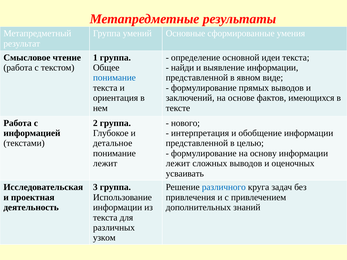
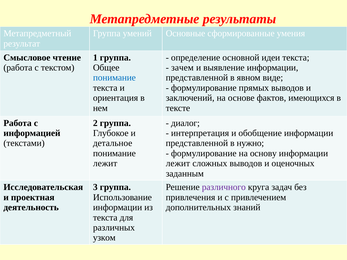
найди: найди -> зачем
нового: нового -> диалог
целью: целью -> нужно
усваивать: усваивать -> заданным
различного colour: blue -> purple
